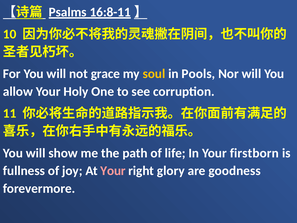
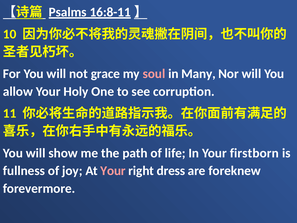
soul colour: yellow -> pink
Pools: Pools -> Many
glory: glory -> dress
goodness: goodness -> foreknew
